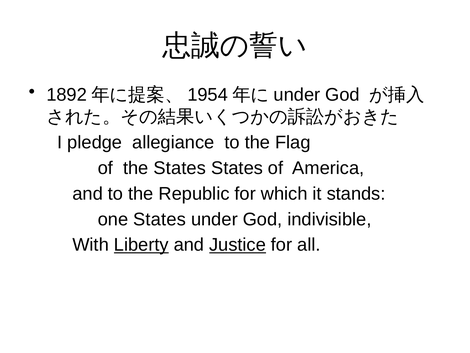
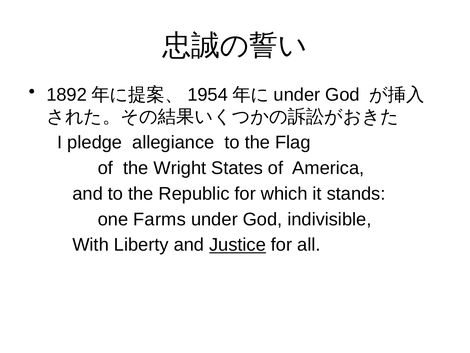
the States: States -> Wright
one States: States -> Farms
Liberty underline: present -> none
